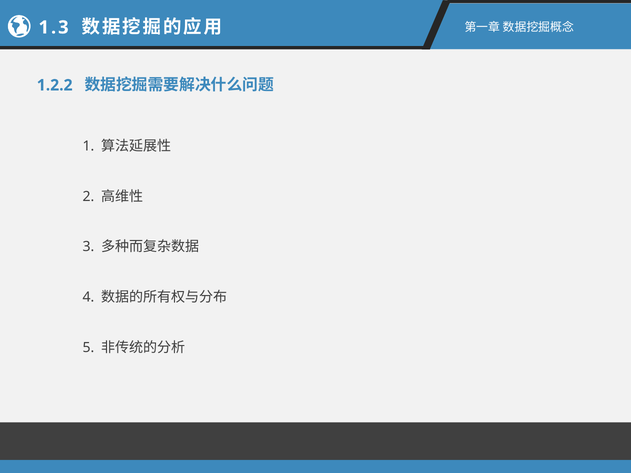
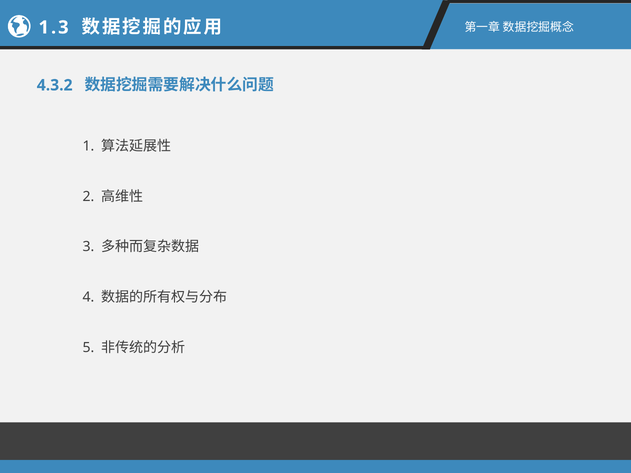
1.2.2: 1.2.2 -> 4.3.2
